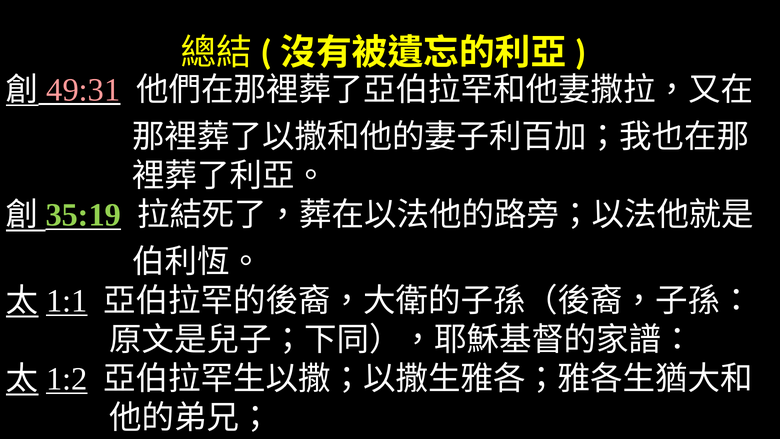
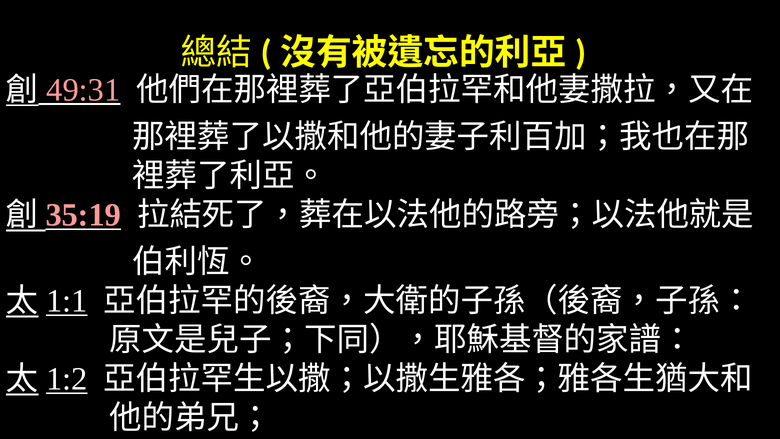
35:19 colour: light green -> pink
